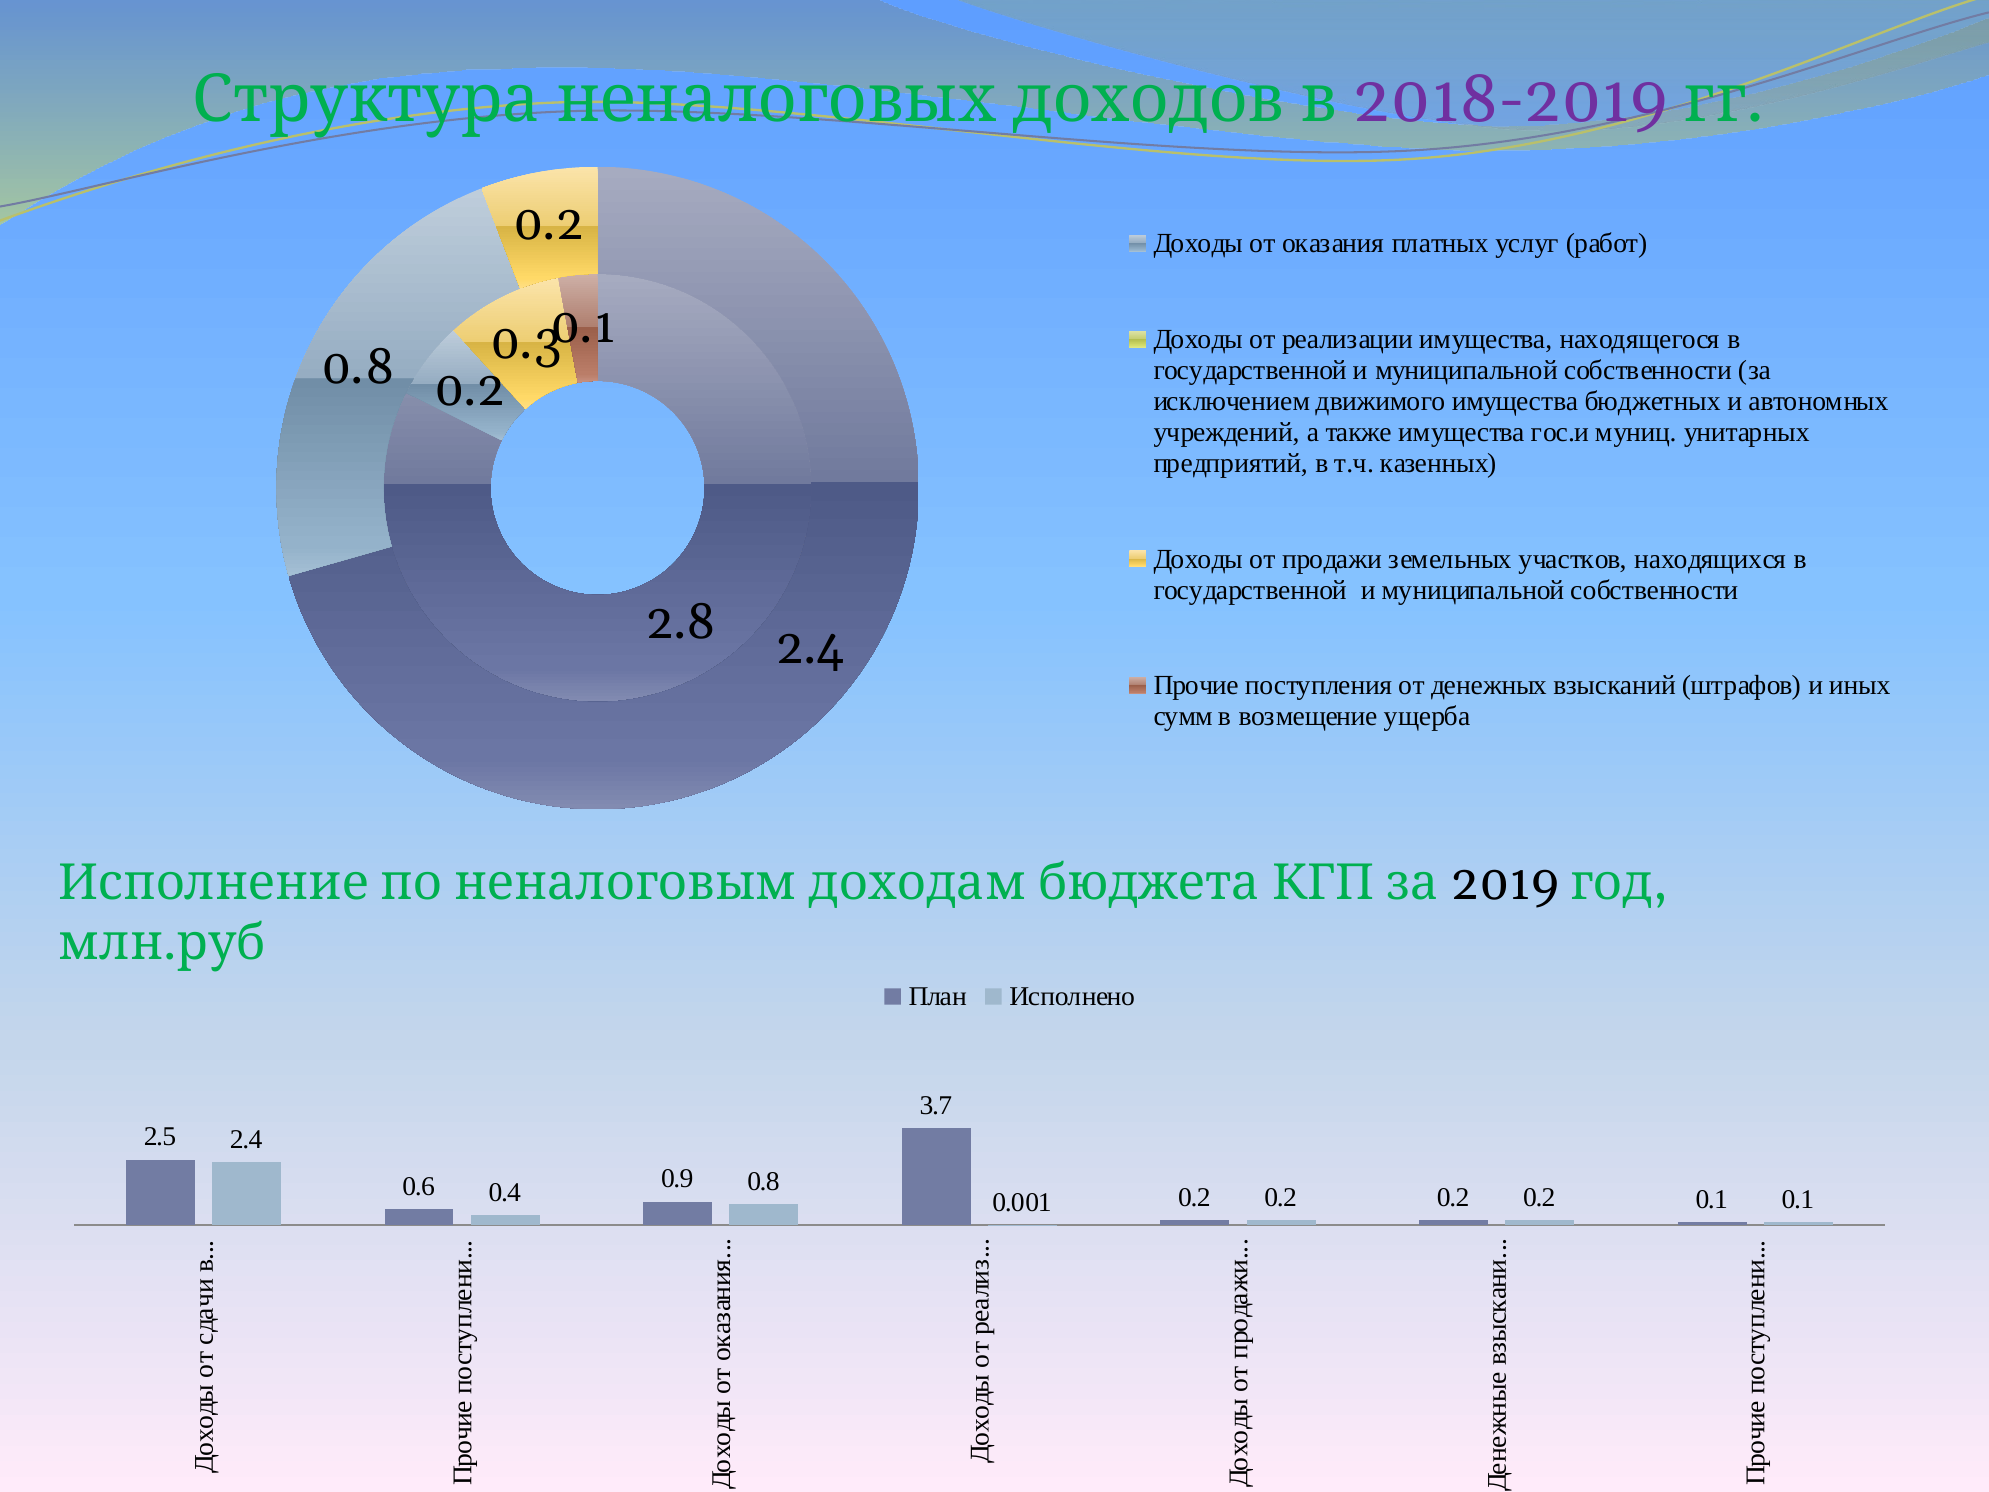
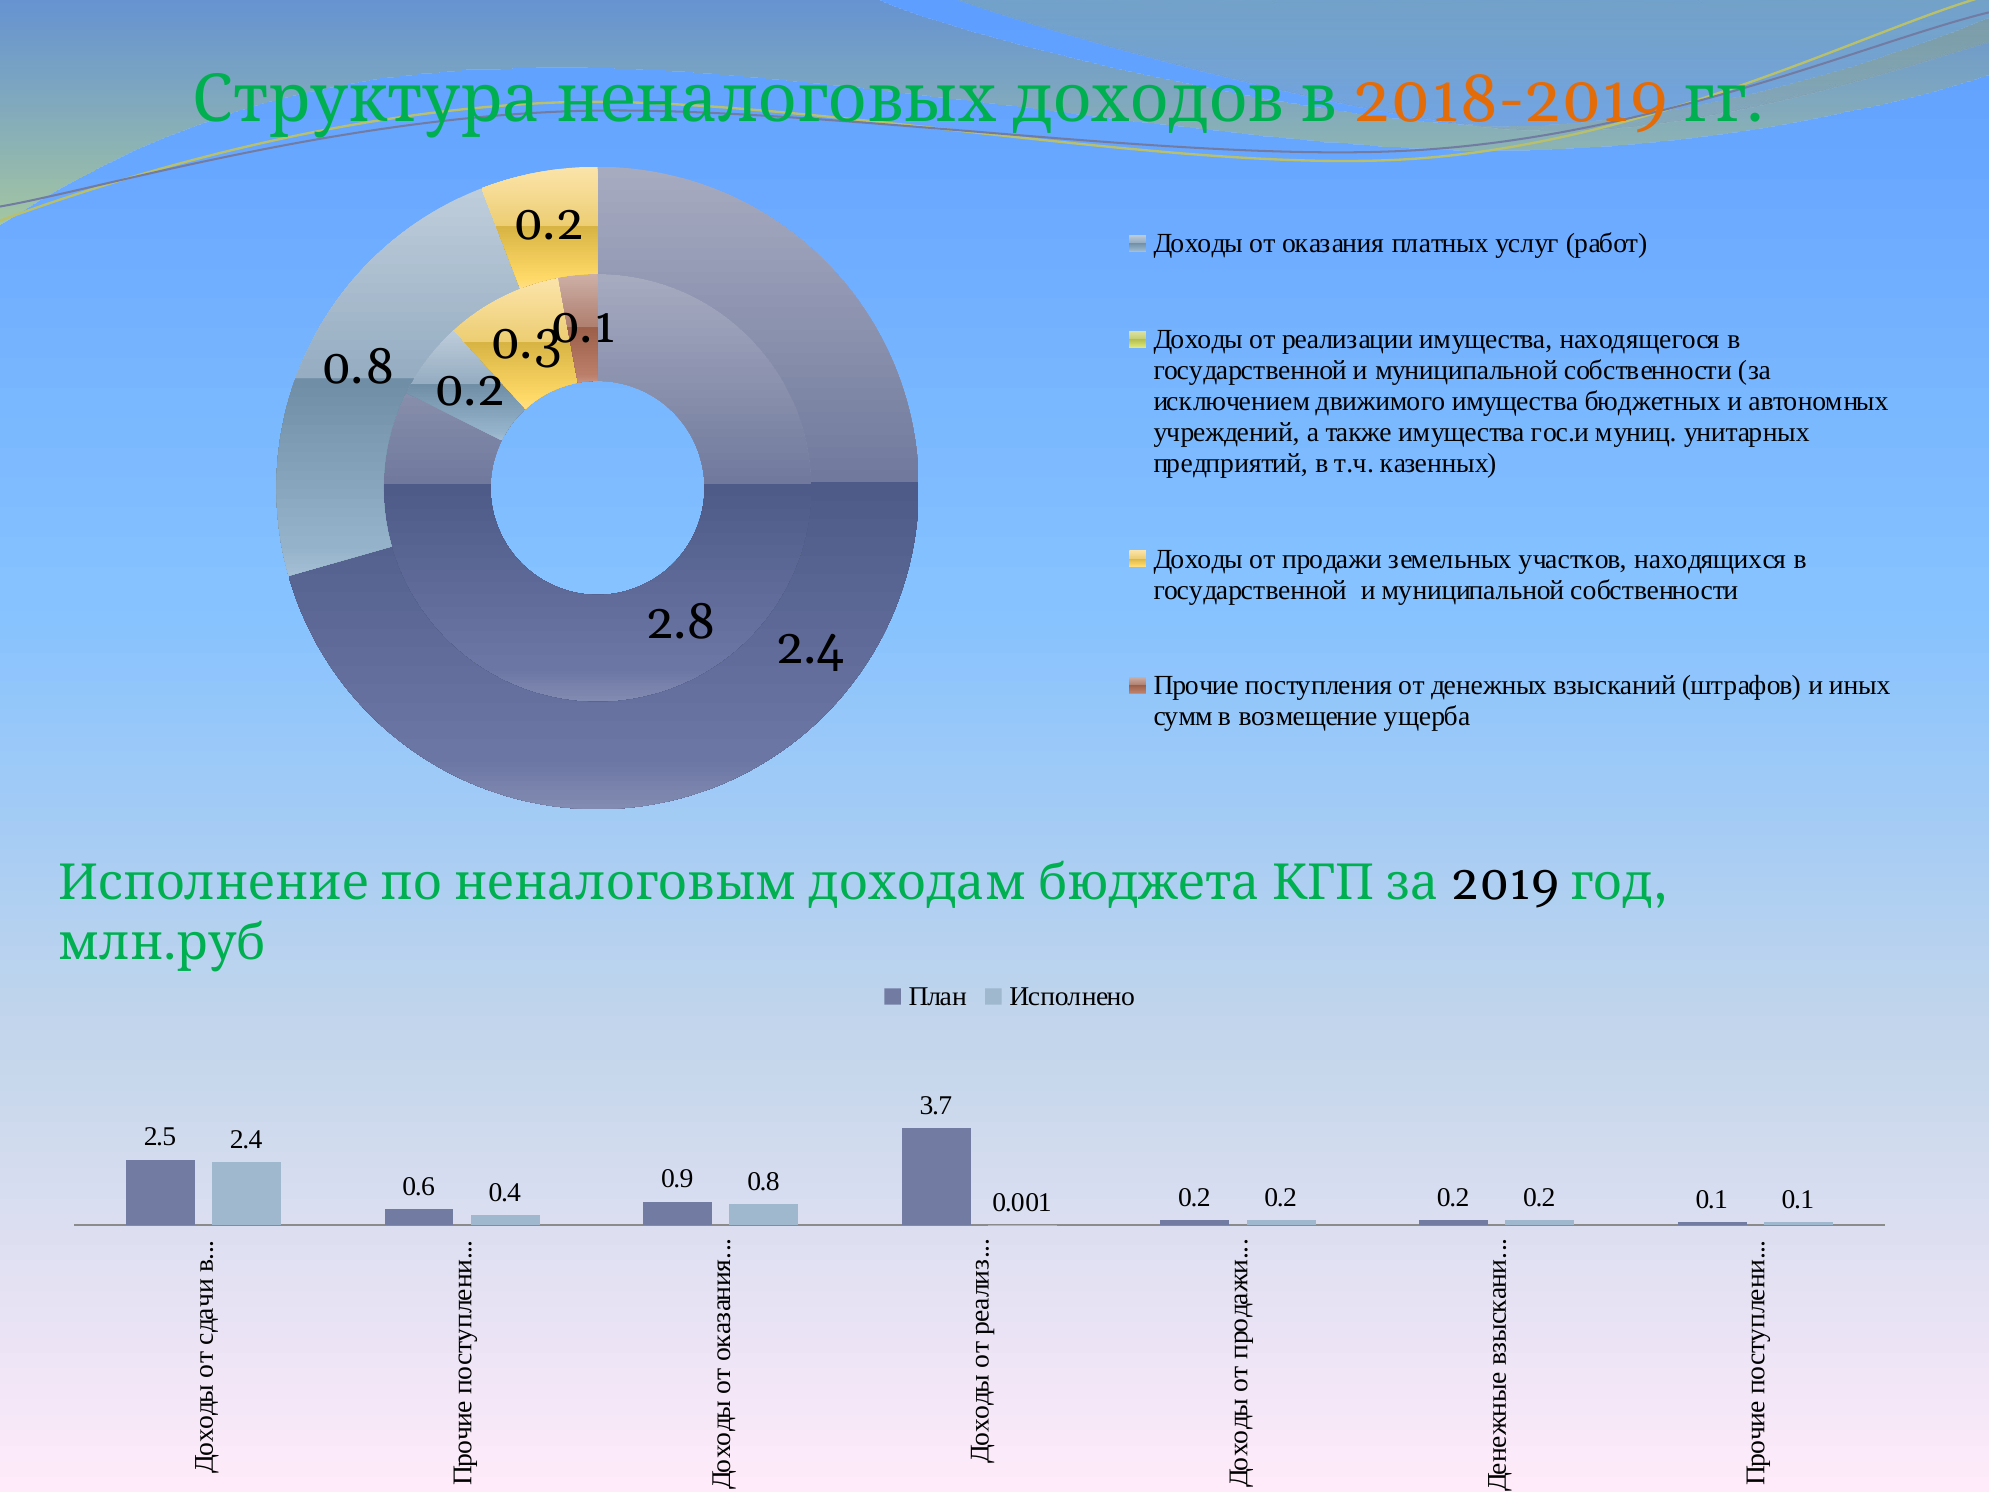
2018-2019 colour: purple -> orange
